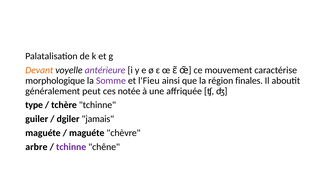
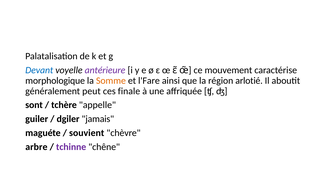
Devant colour: orange -> blue
Somme colour: purple -> orange
l'Fieu: l'Fieu -> l'Fare
finales: finales -> arlotié
notée: notée -> finale
type: type -> sont
tchère tchinne: tchinne -> appelle
maguéte at (87, 133): maguéte -> souvient
